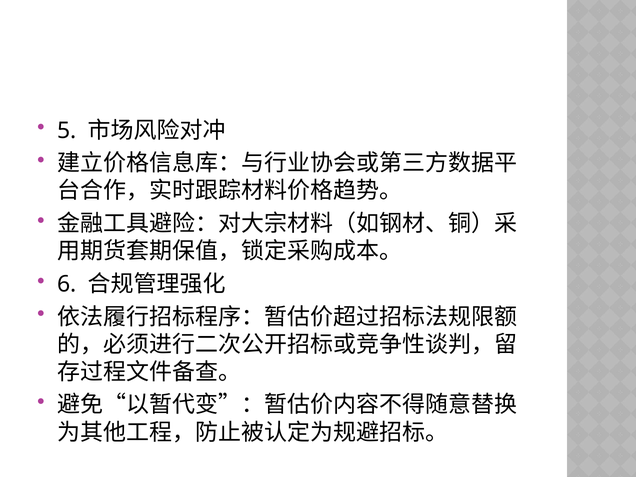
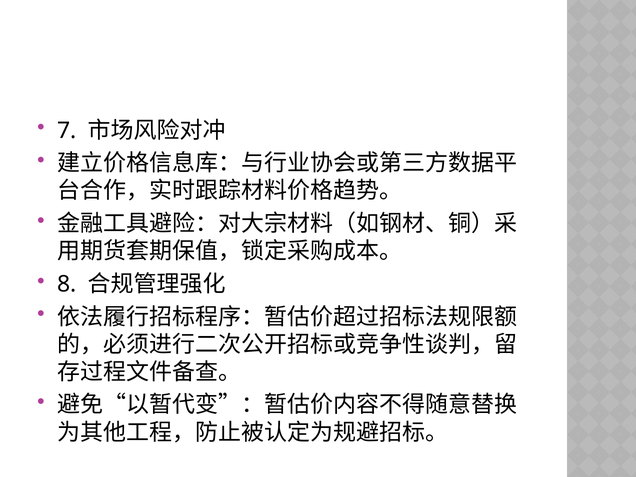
5: 5 -> 7
6: 6 -> 8
